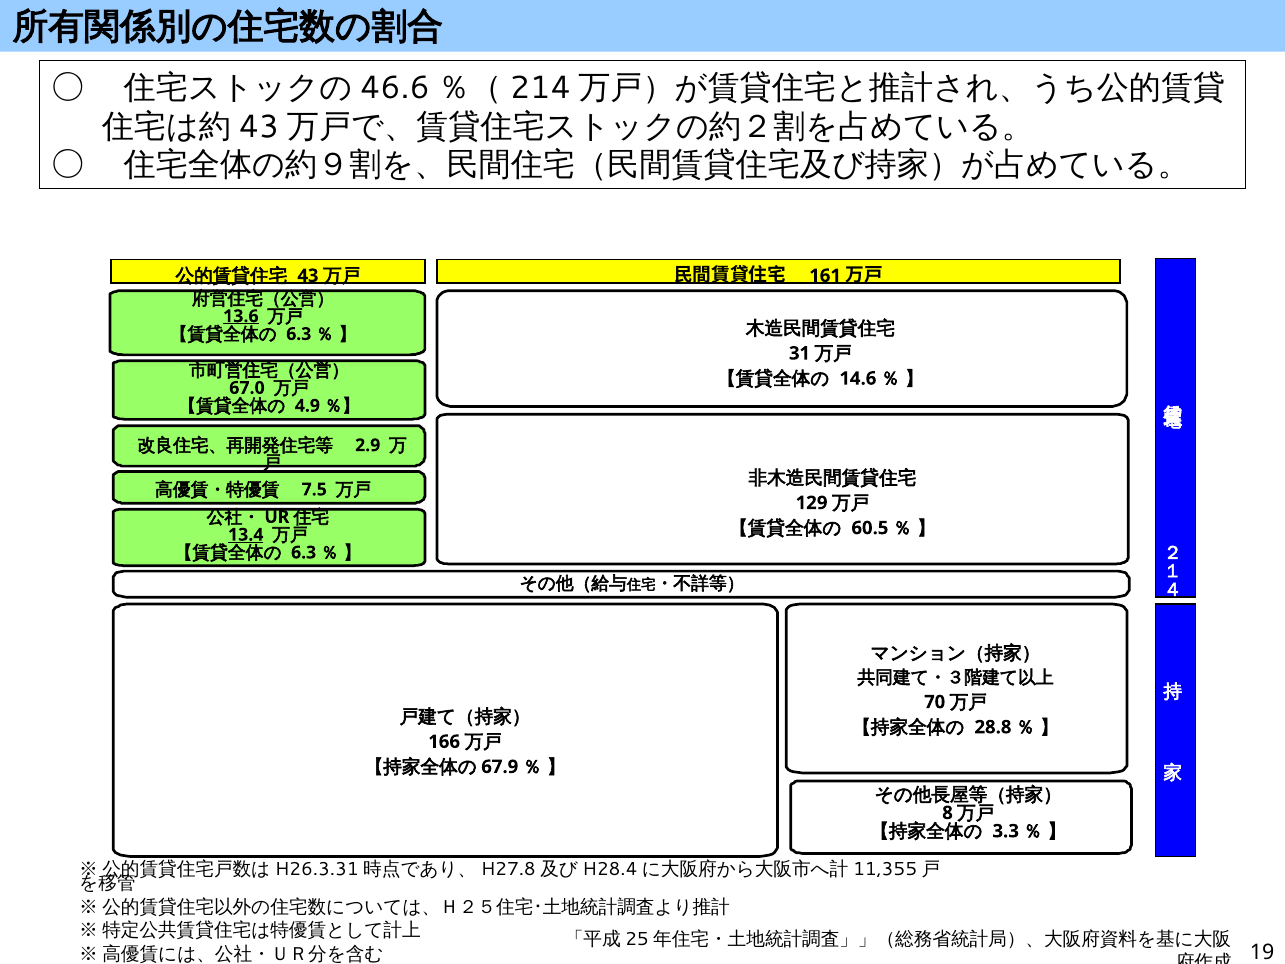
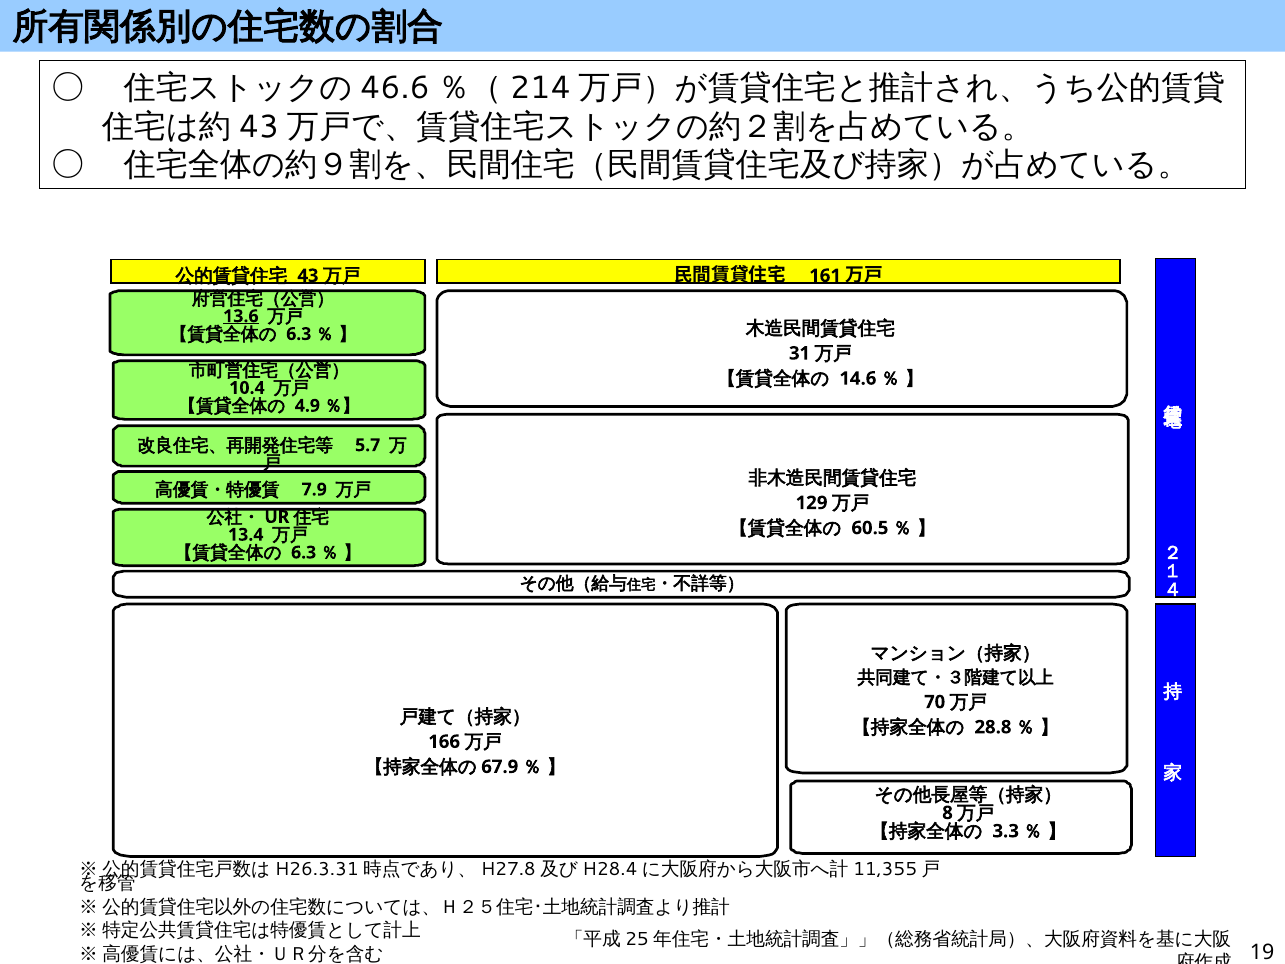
67.0: 67.0 -> 10.4
2.9: 2.9 -> 5.7
7.5: 7.5 -> 7.9
13.4 underline: present -> none
